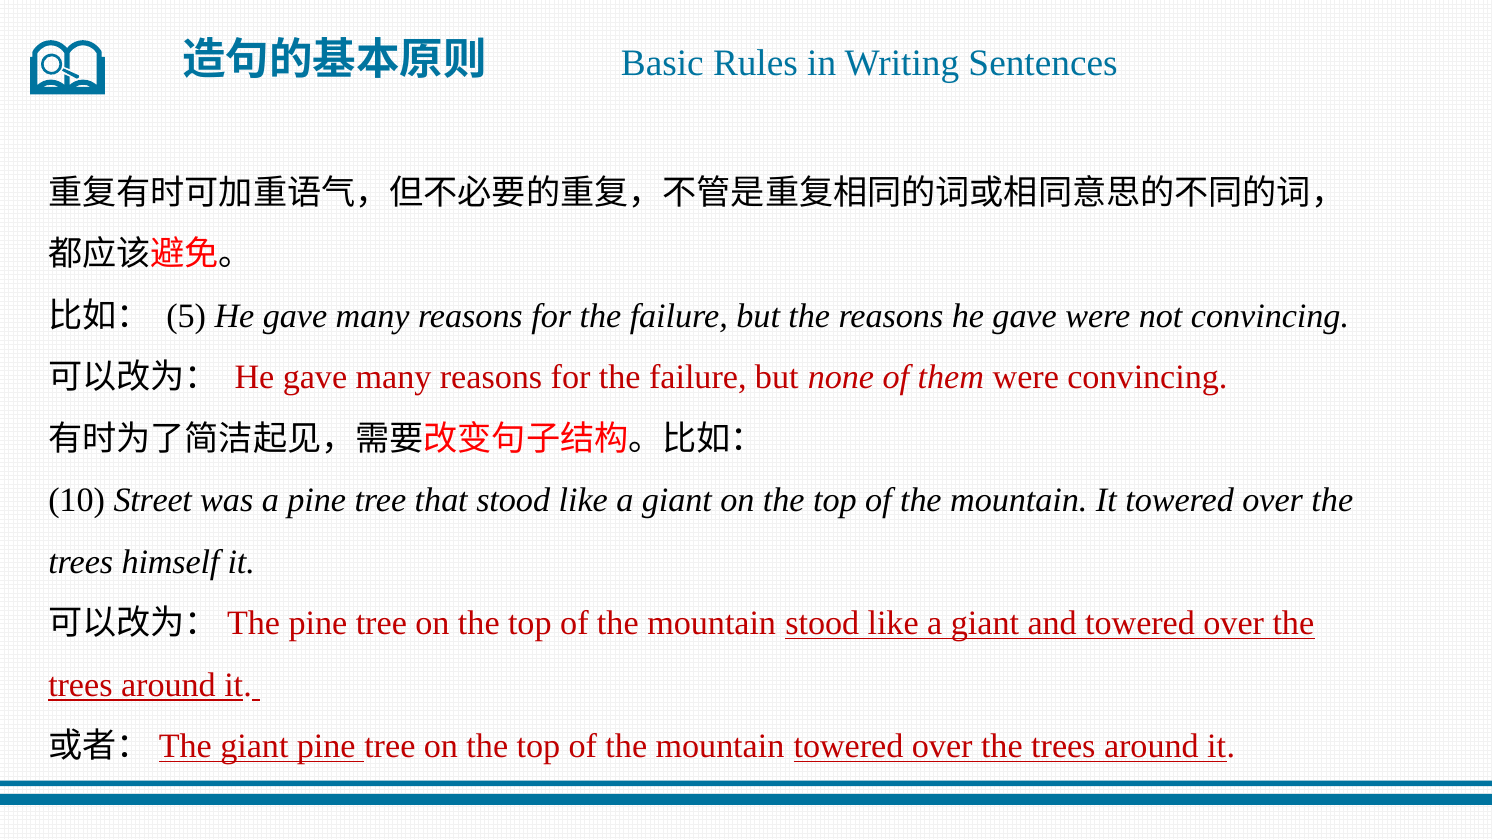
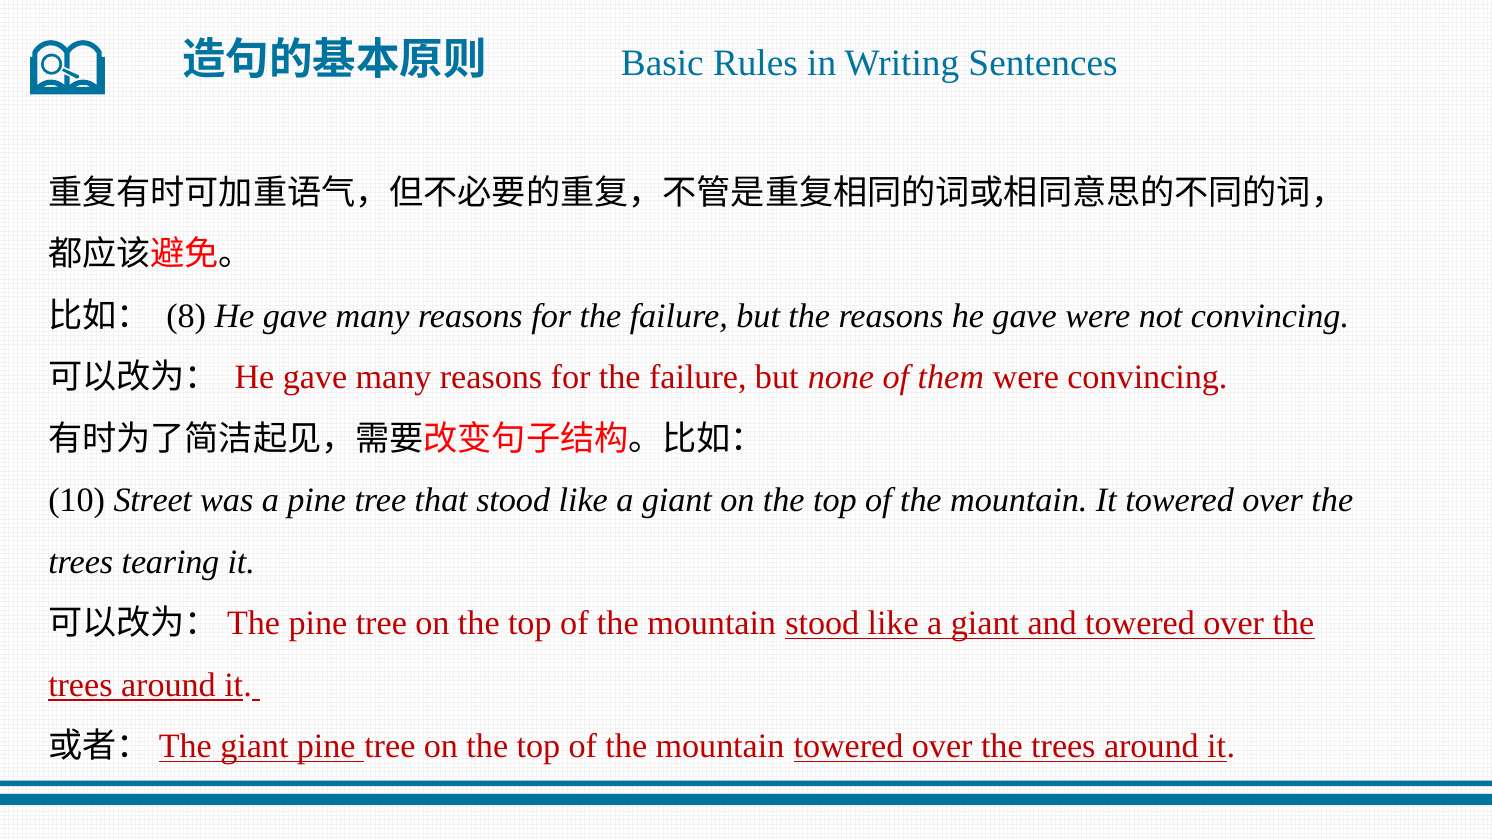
5: 5 -> 8
himself: himself -> tearing
